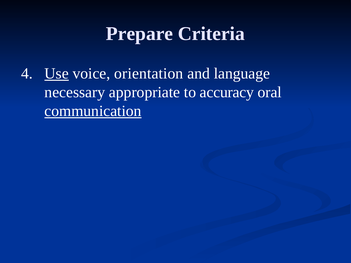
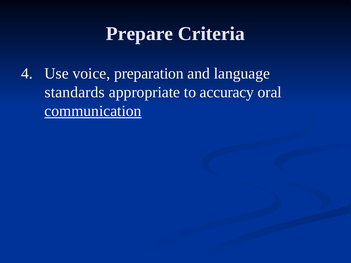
Use underline: present -> none
orientation: orientation -> preparation
necessary: necessary -> standards
